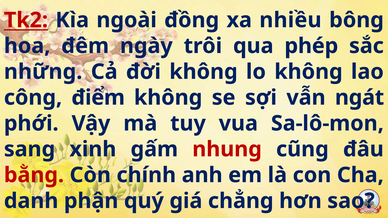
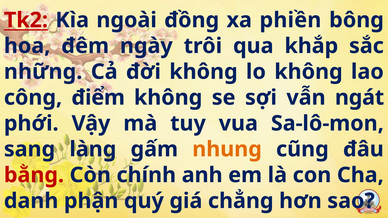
nhiều: nhiều -> phiền
phép: phép -> khắp
xinh: xinh -> làng
nhung colour: red -> orange
